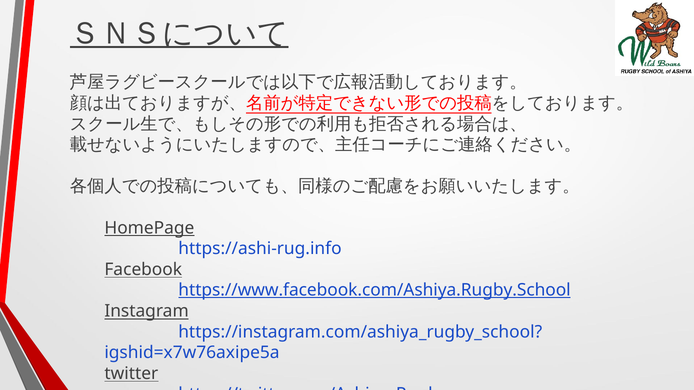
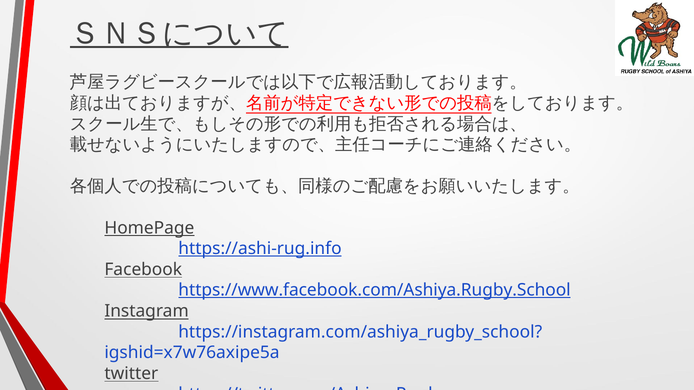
https://ashi-rug.info underline: none -> present
